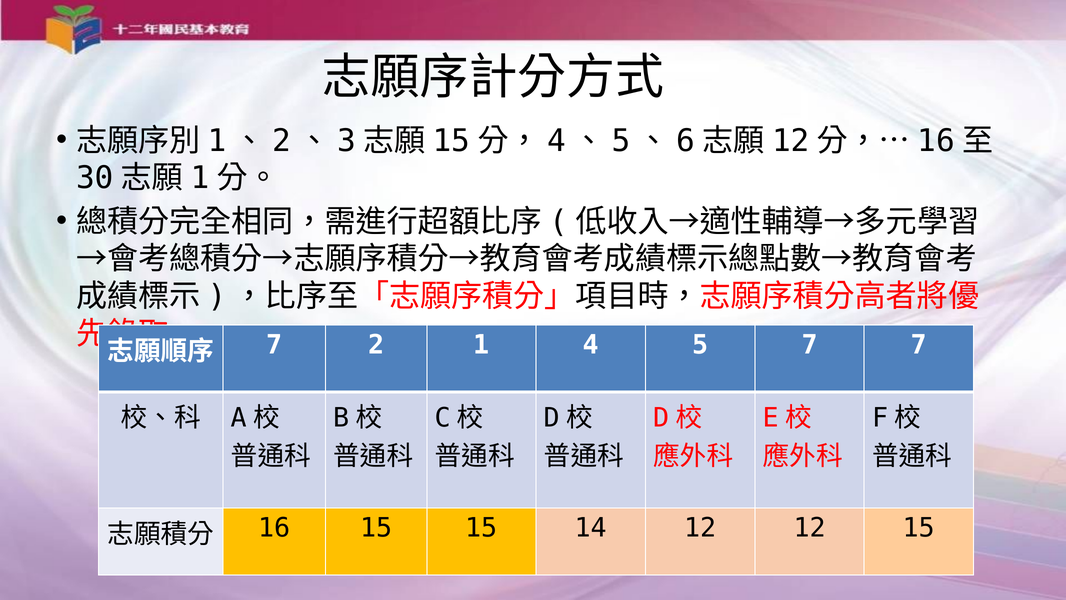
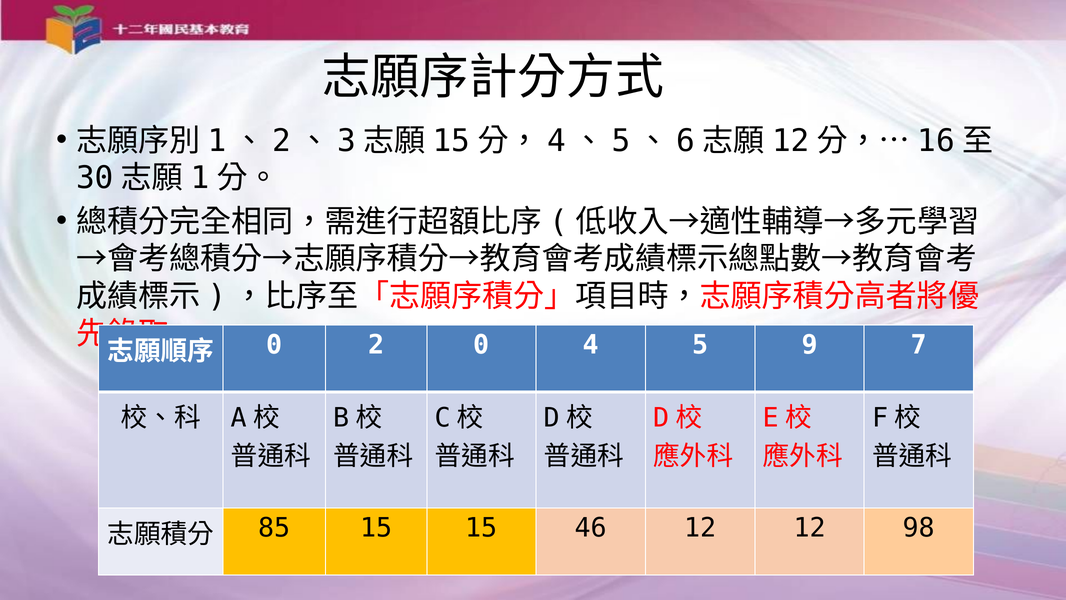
7 at (274, 345): 7 -> 0
2 1: 1 -> 0
5 7: 7 -> 9
16: 16 -> 85
14: 14 -> 46
12 15: 15 -> 98
